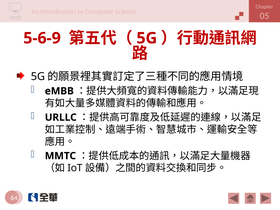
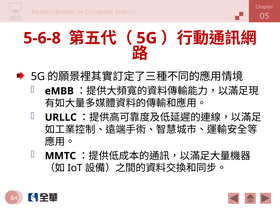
5-6-9: 5-6-9 -> 5-6-8
